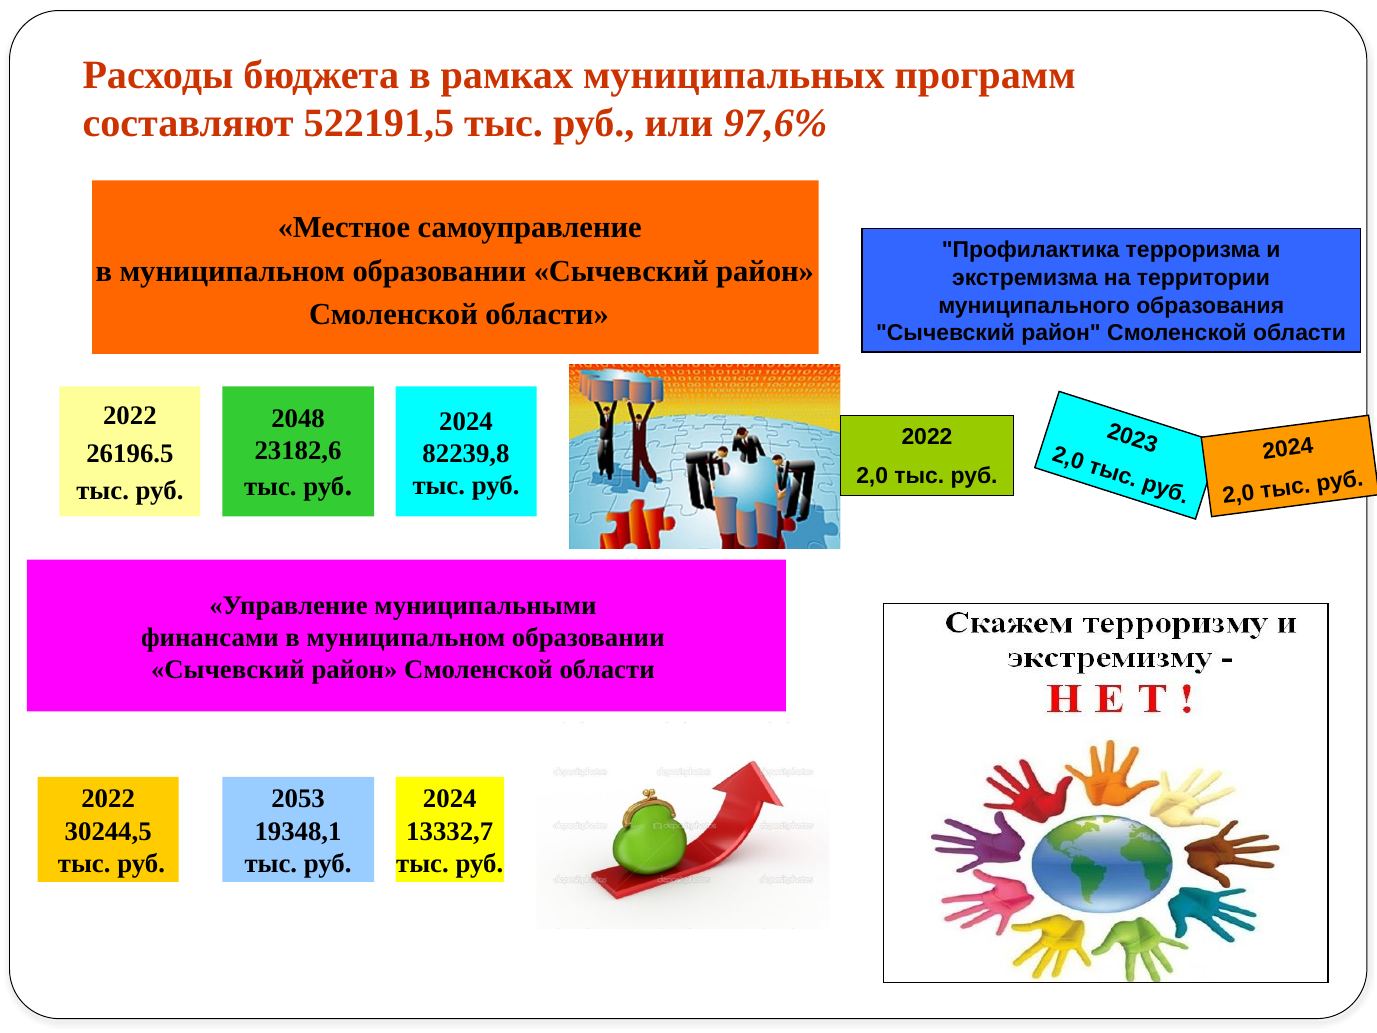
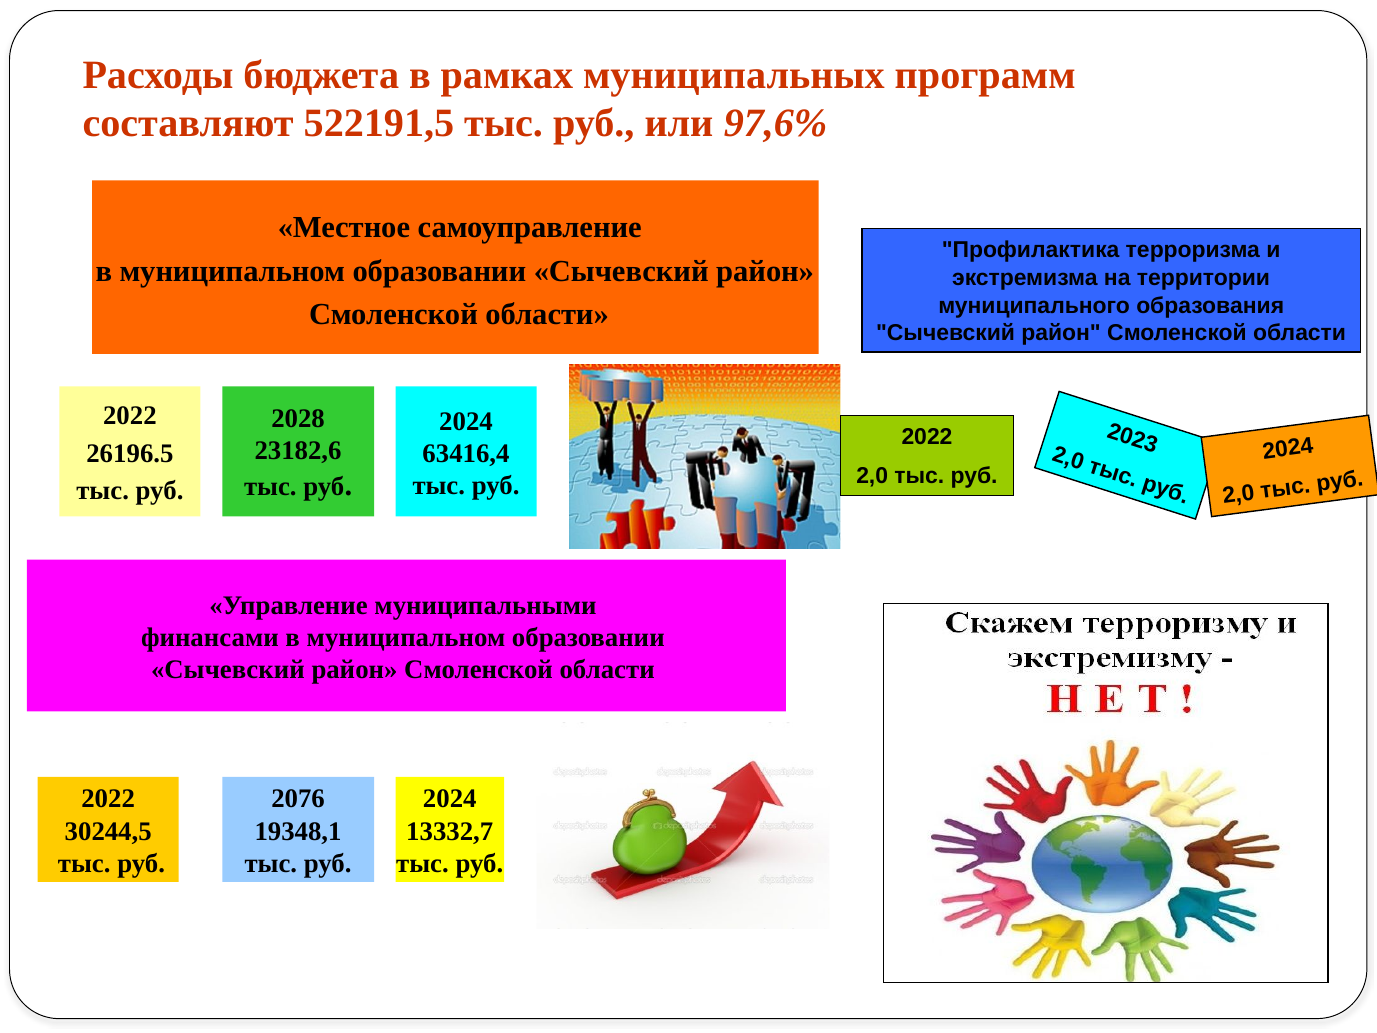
2048: 2048 -> 2028
82239,8: 82239,8 -> 63416,4
2053: 2053 -> 2076
